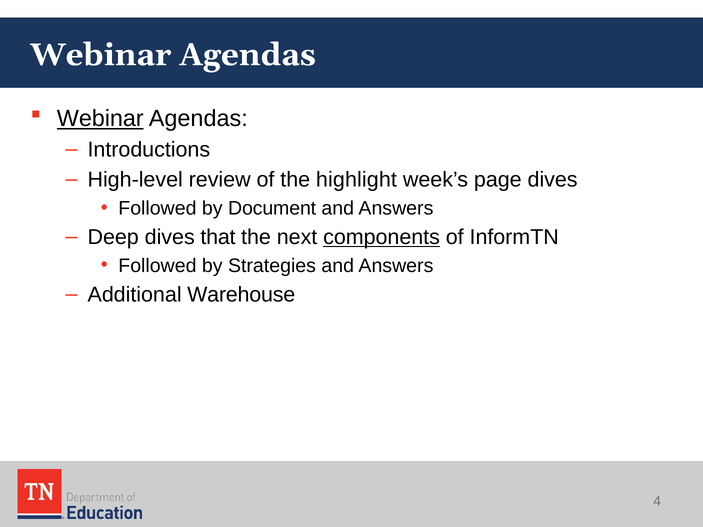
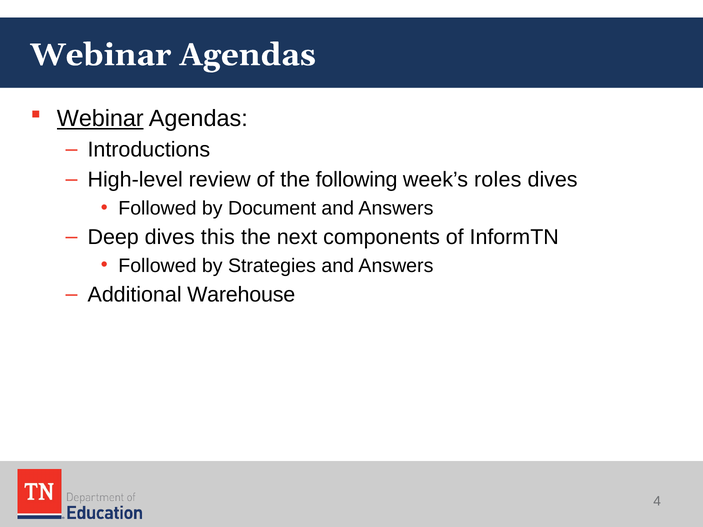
highlight: highlight -> following
page: page -> roles
that: that -> this
components underline: present -> none
